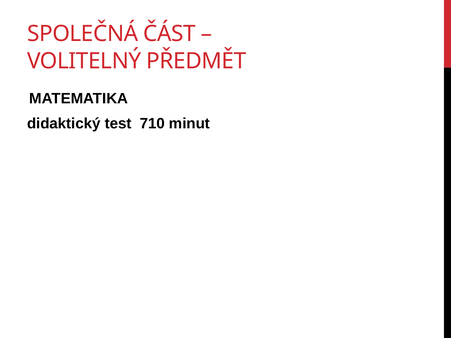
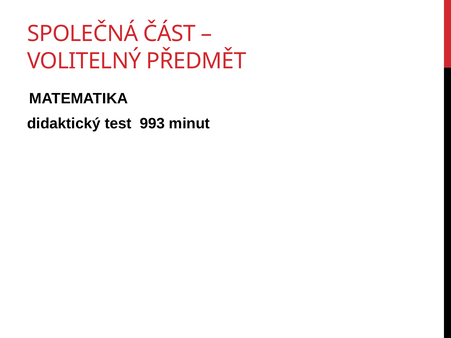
710: 710 -> 993
